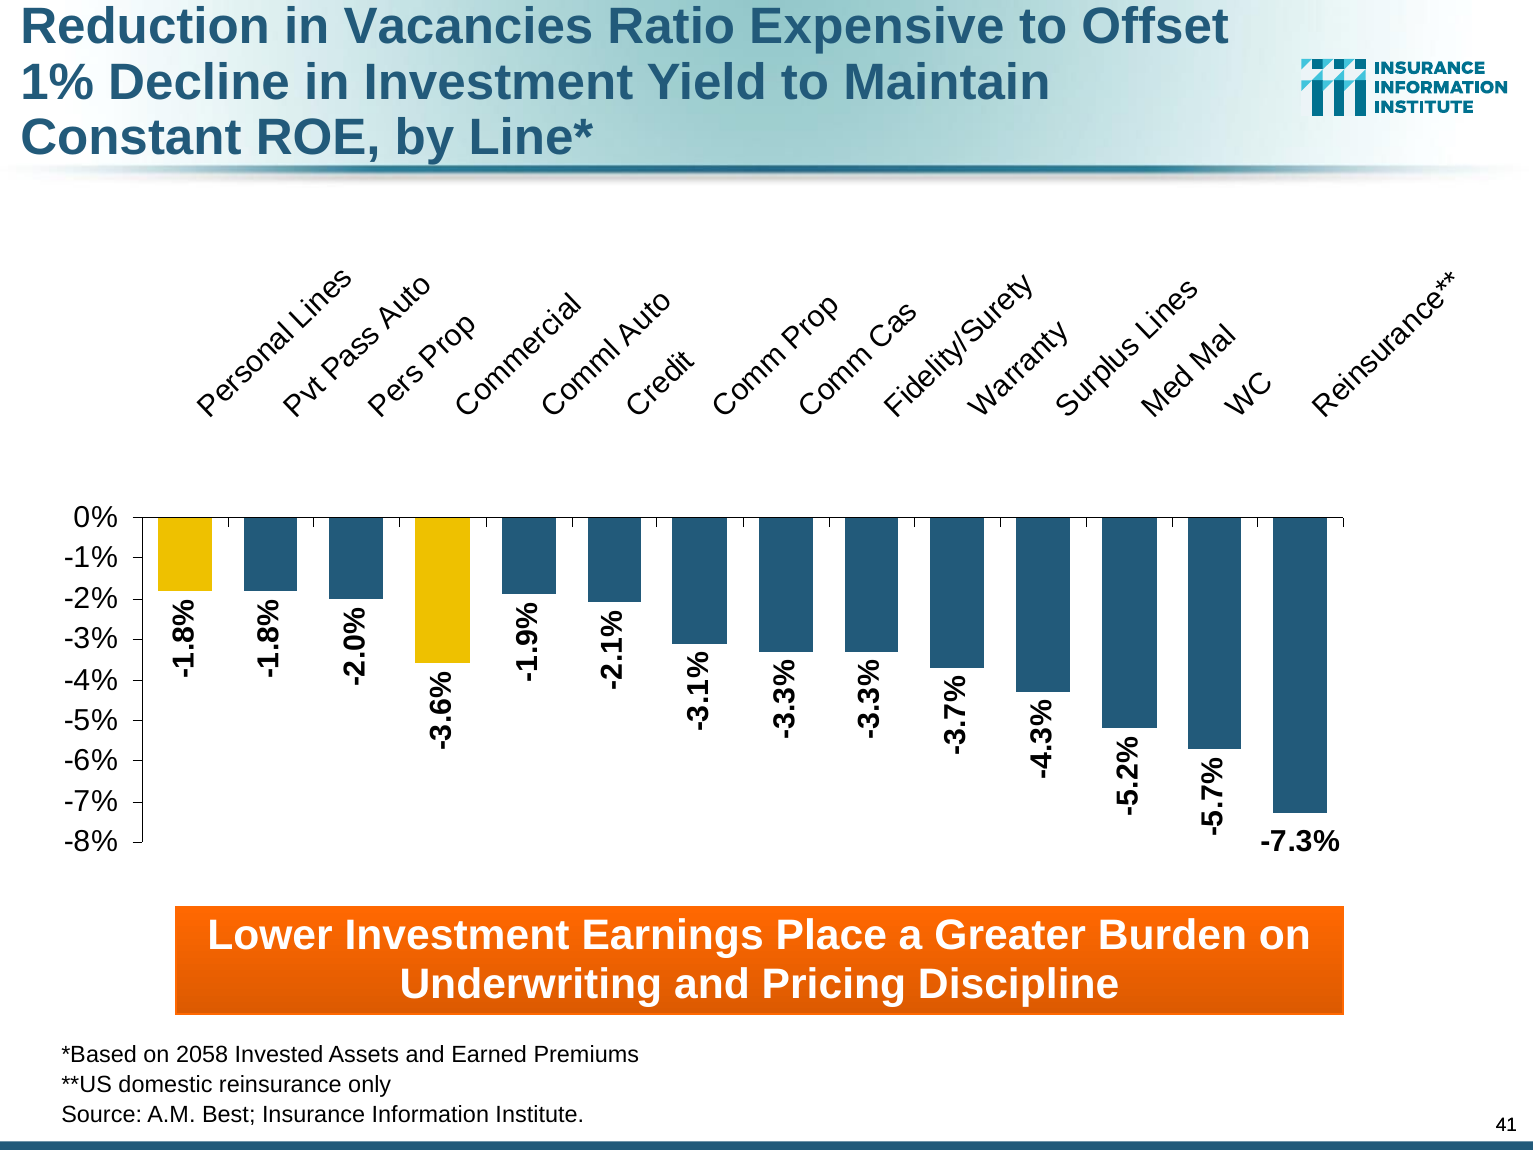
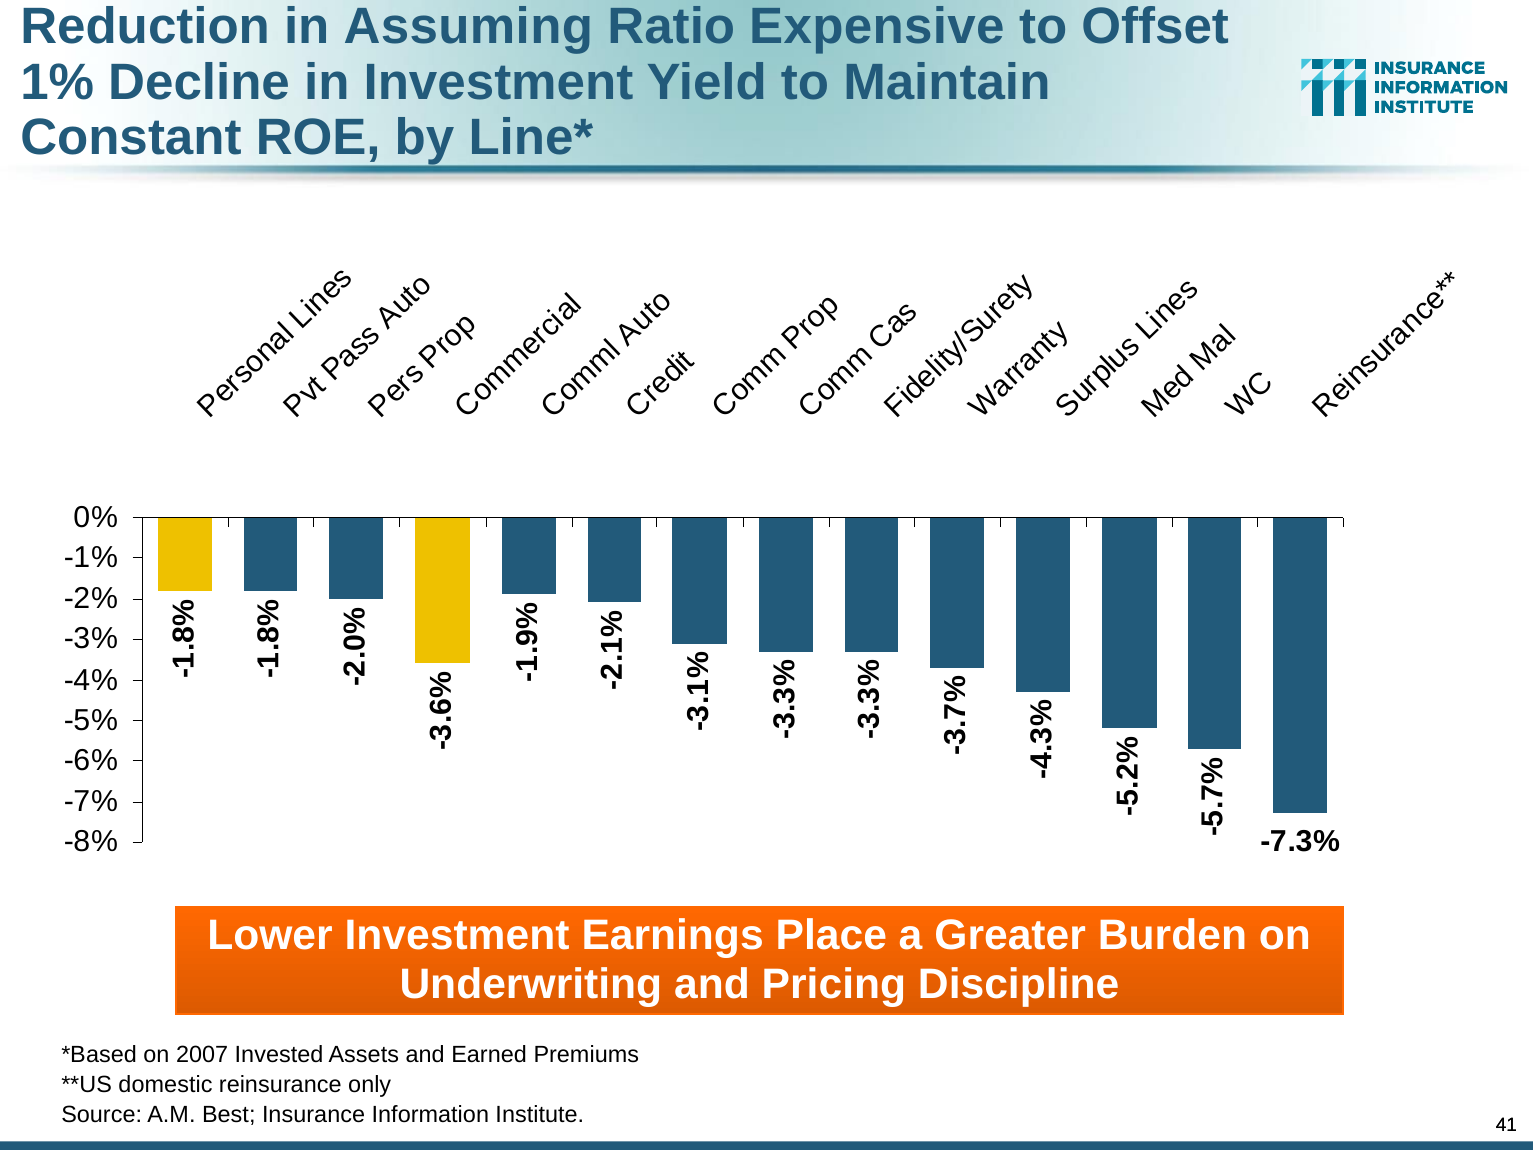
Vacancies: Vacancies -> Assuming
2058: 2058 -> 2007
